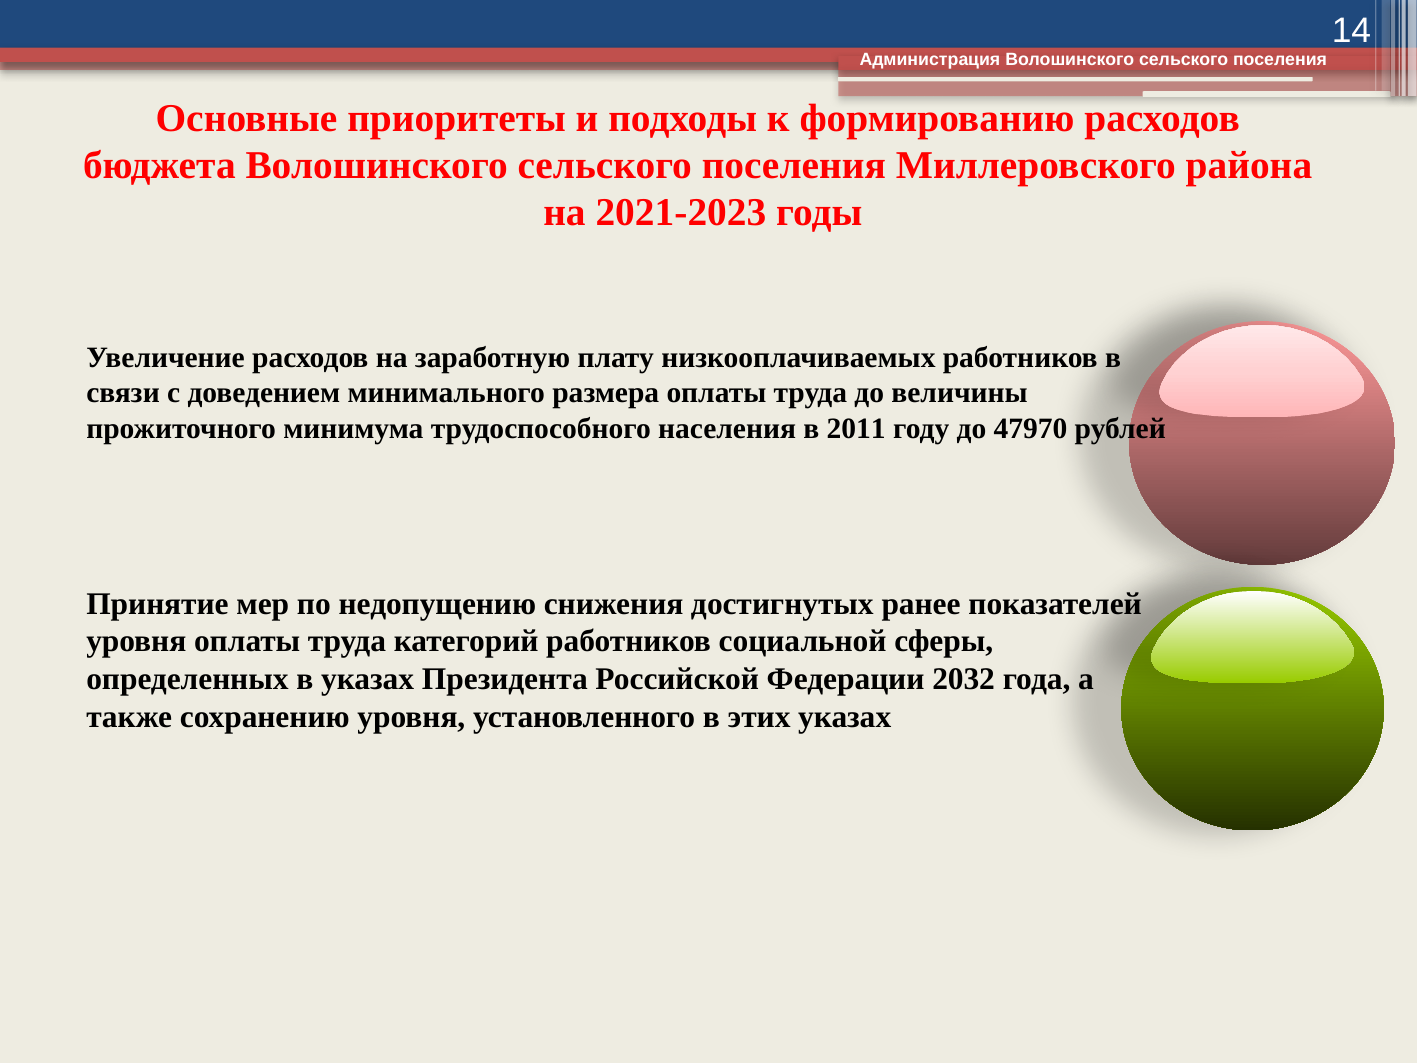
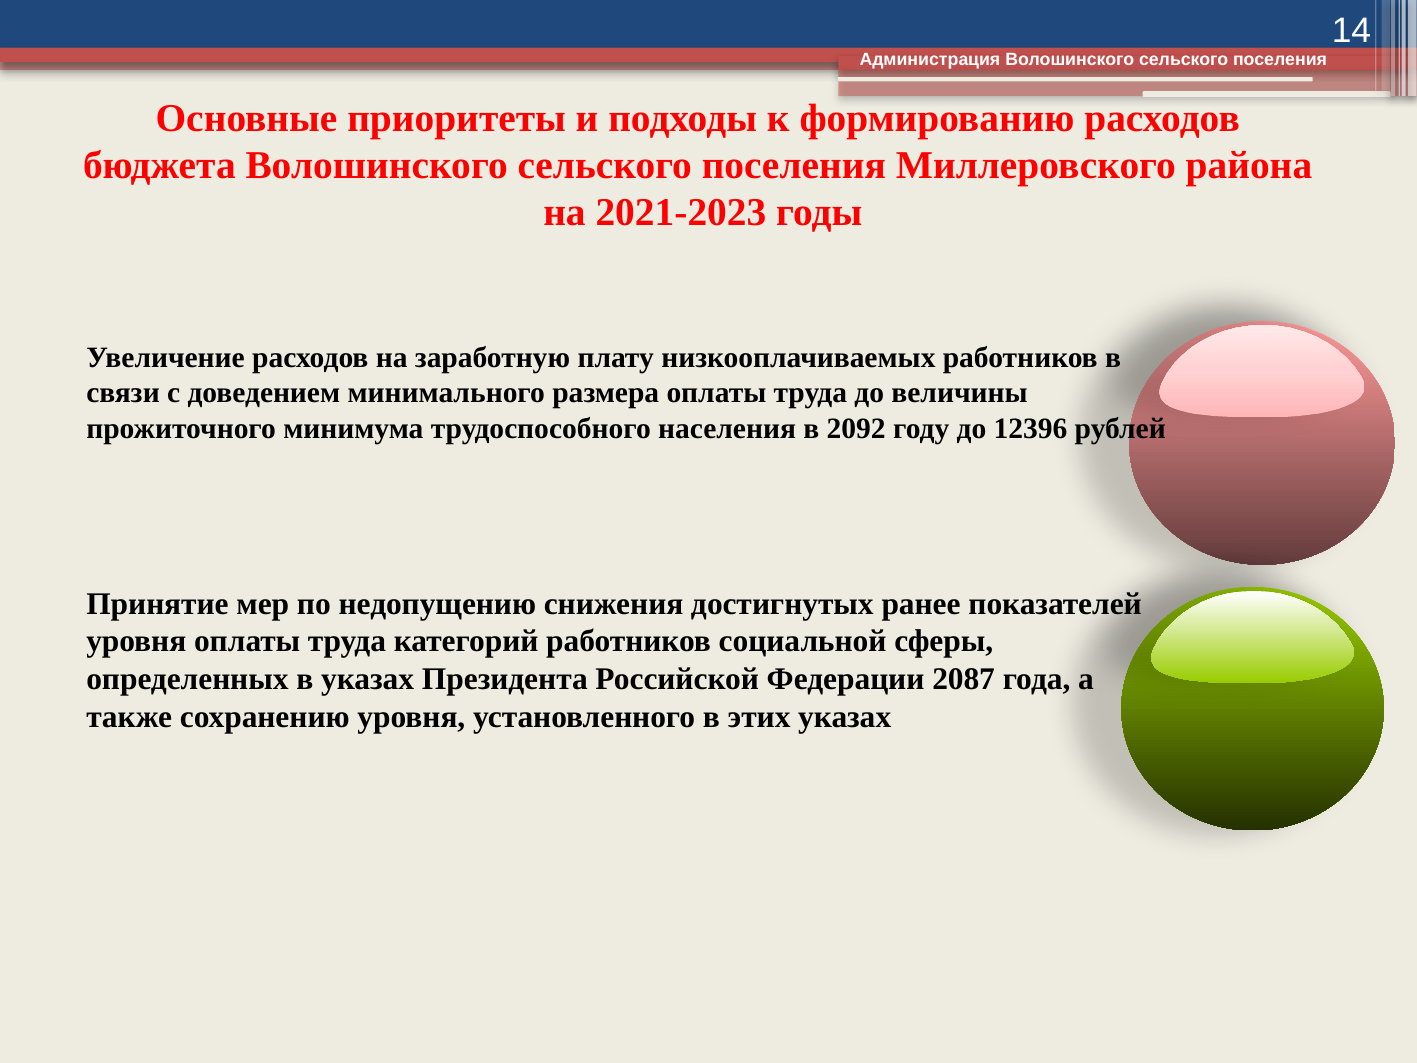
2011: 2011 -> 2092
47970: 47970 -> 12396
2032: 2032 -> 2087
